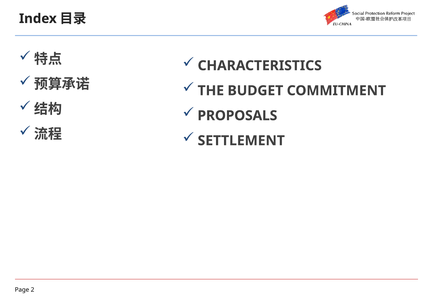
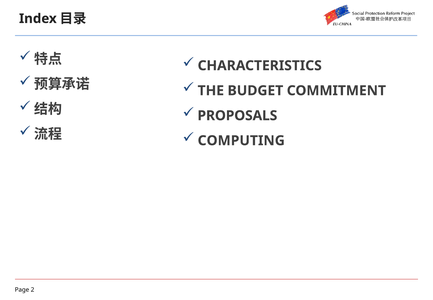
SETTLEMENT: SETTLEMENT -> COMPUTING
